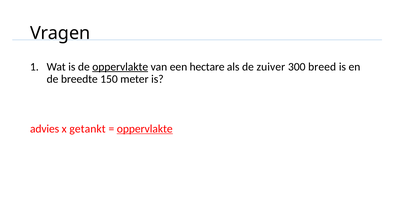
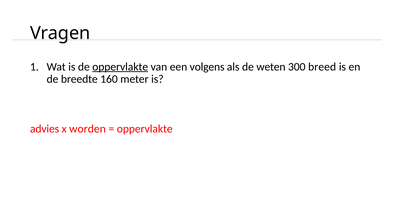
hectare: hectare -> volgens
zuiver: zuiver -> weten
150: 150 -> 160
getankt: getankt -> worden
oppervlakte at (145, 129) underline: present -> none
